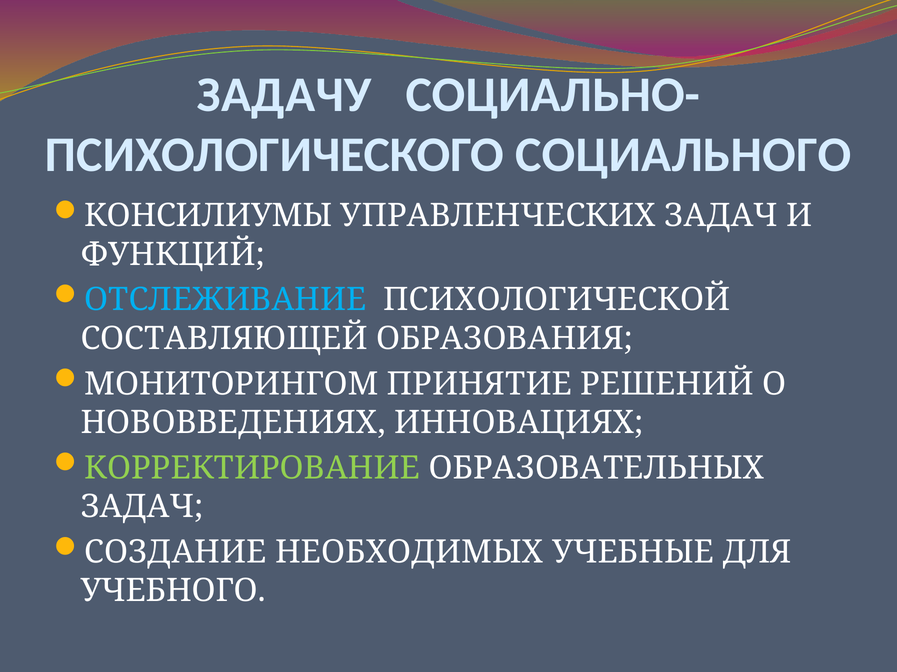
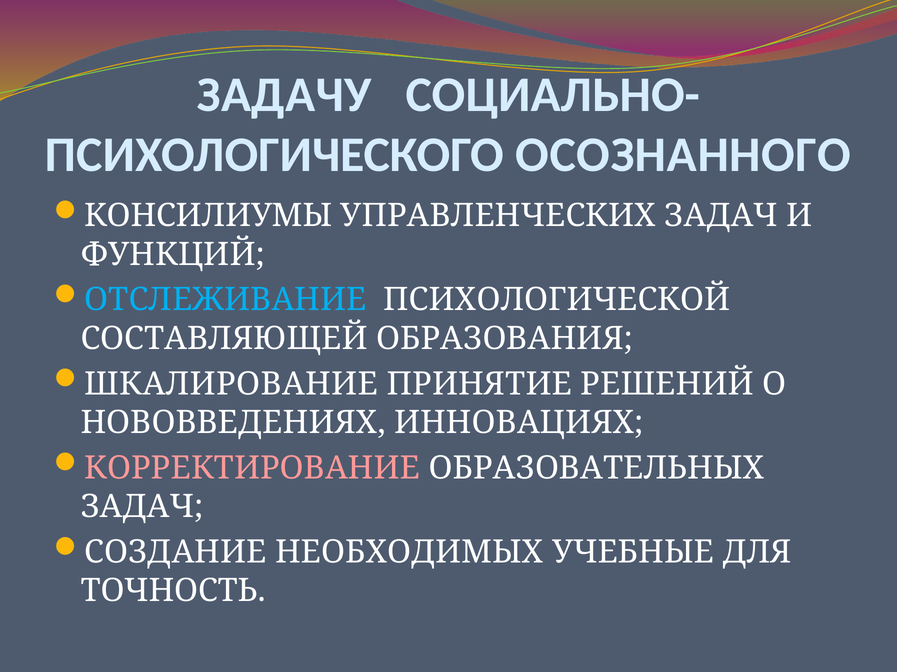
СОЦИАЛЬНОГО: СОЦИАЛЬНОГО -> ОСОЗНАННОГО
МОНИТОРИНГОМ: МОНИТОРИНГОМ -> ШКАЛИРОВАНИЕ
КОРРЕКТИРОВАНИЕ colour: light green -> pink
УЧЕБНОГО: УЧЕБНОГО -> ТОЧНОСТЬ
